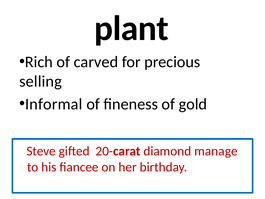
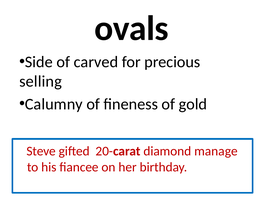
plant: plant -> ovals
Rich: Rich -> Side
Informal: Informal -> Calumny
